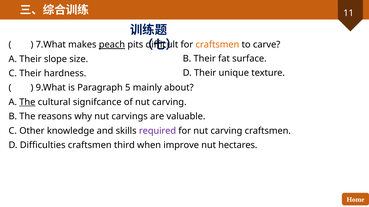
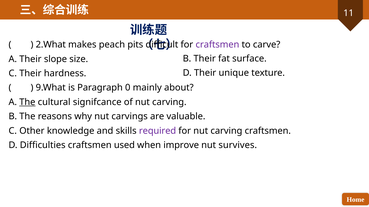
7.What: 7.What -> 2.What
peach underline: present -> none
craftsmen at (217, 45) colour: orange -> purple
5: 5 -> 0
third: third -> used
hectares: hectares -> survives
